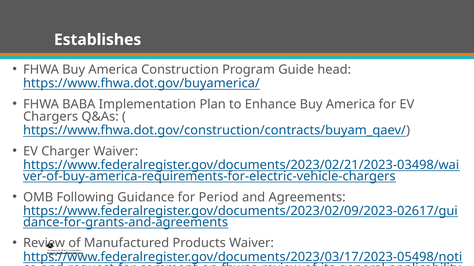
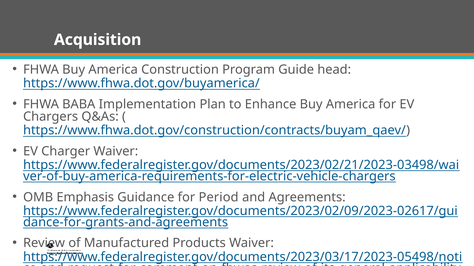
Establishes: Establishes -> Acquisition
Following: Following -> Emphasis
